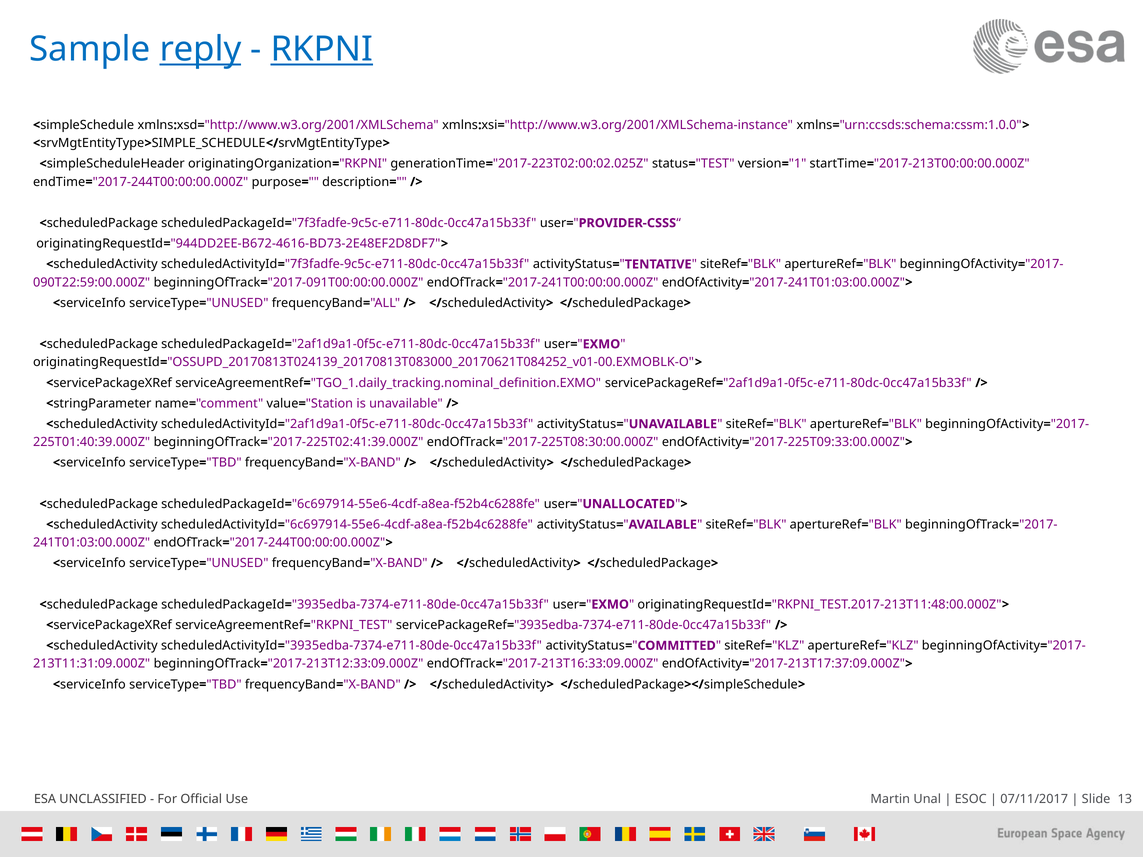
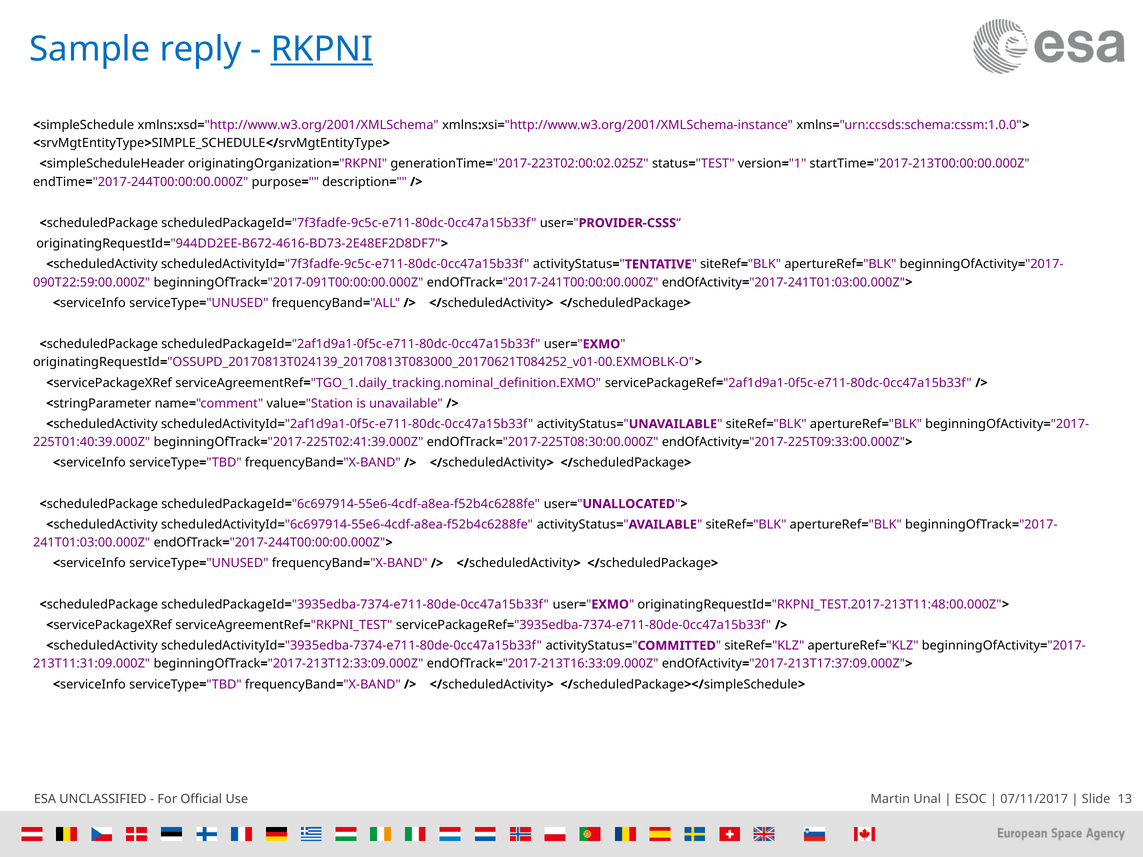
reply underline: present -> none
